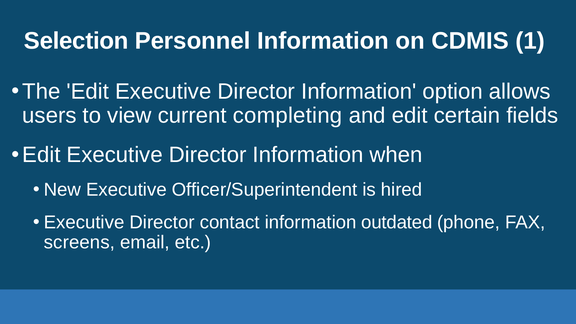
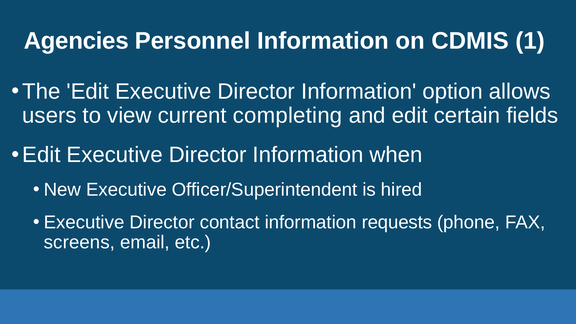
Selection: Selection -> Agencies
outdated: outdated -> requests
